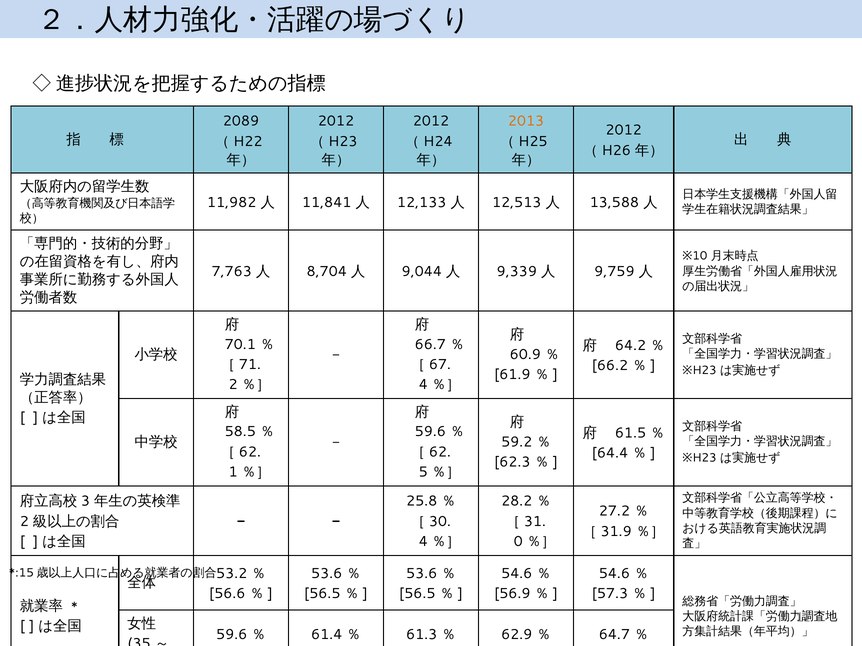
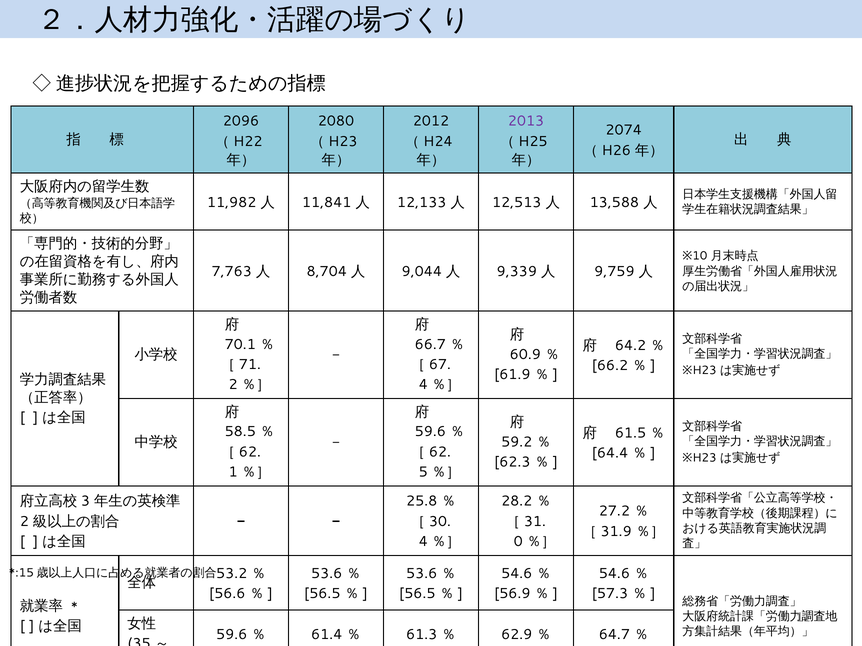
2089: 2089 -> 2096
2012 at (336, 121): 2012 -> 2080
2013 colour: orange -> purple
2012 at (624, 130): 2012 -> 2074
